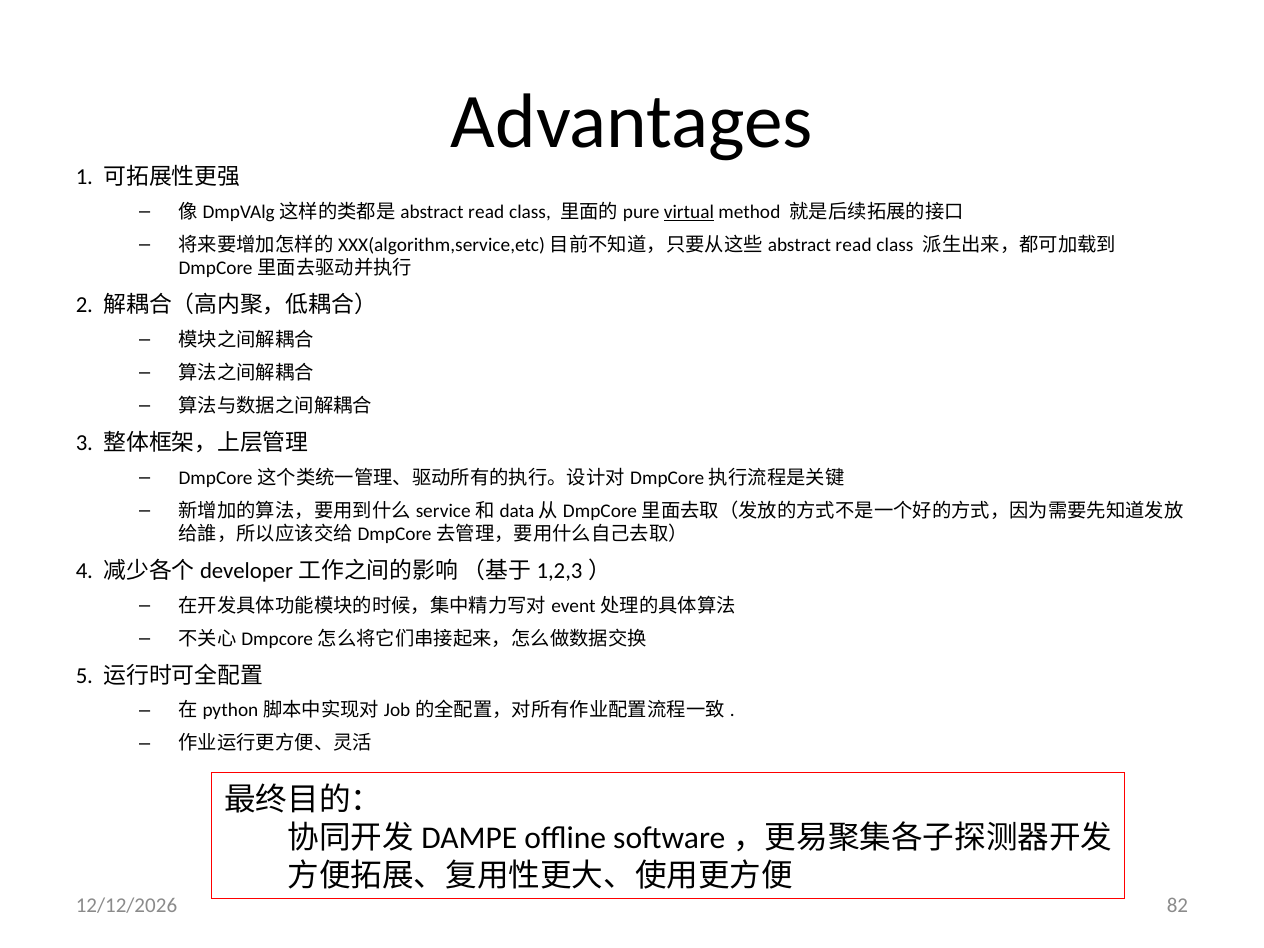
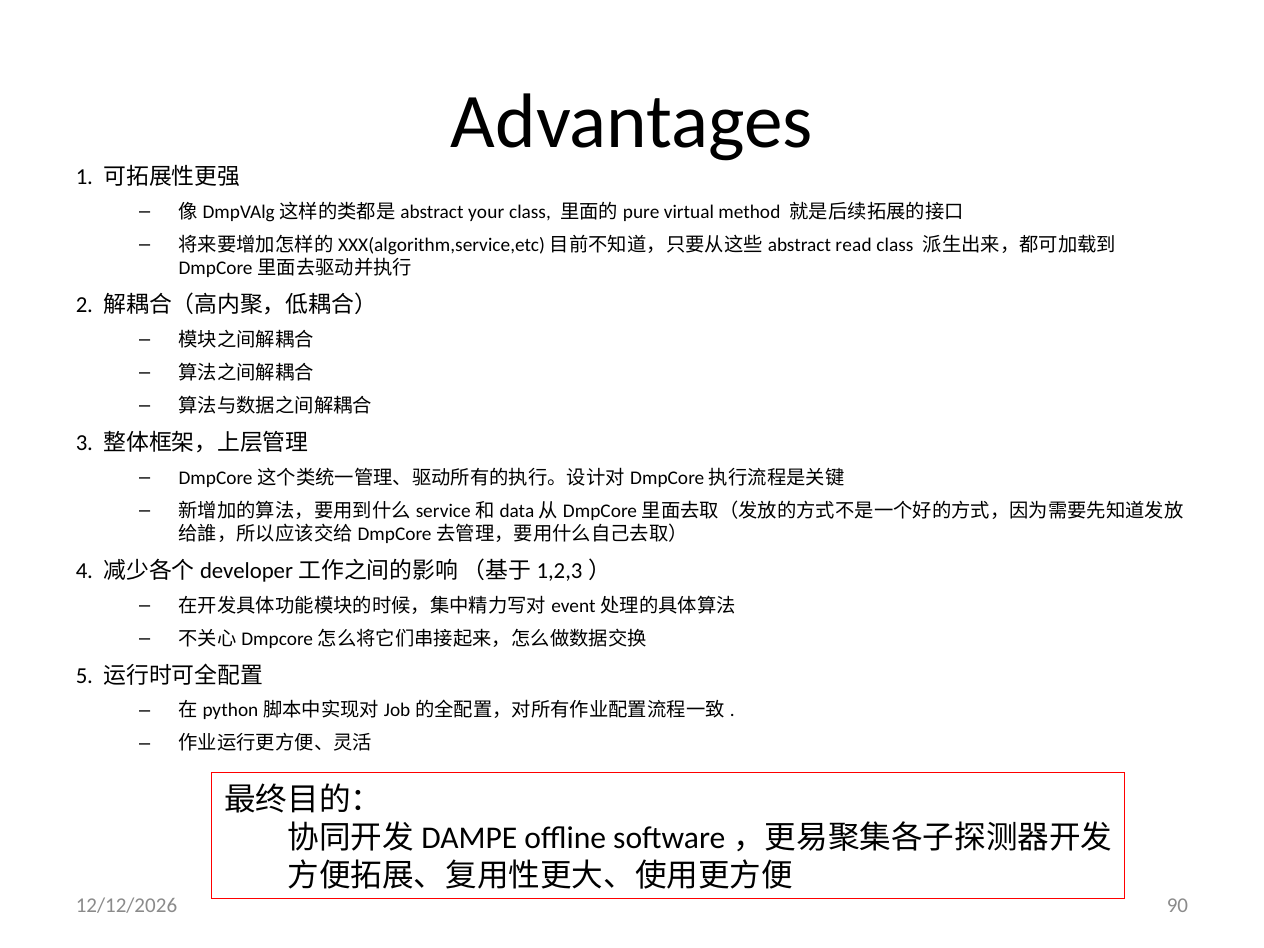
read at (486, 212): read -> your
virtual underline: present -> none
82: 82 -> 90
